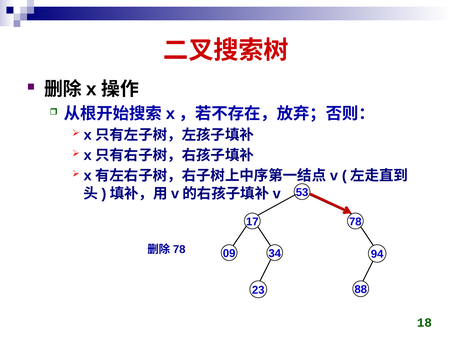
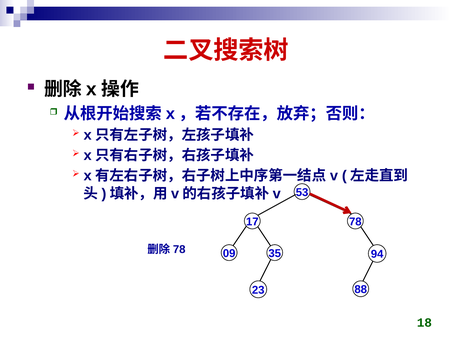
34: 34 -> 35
